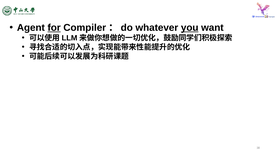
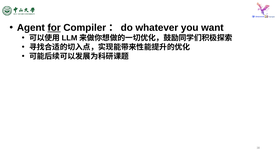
you underline: present -> none
